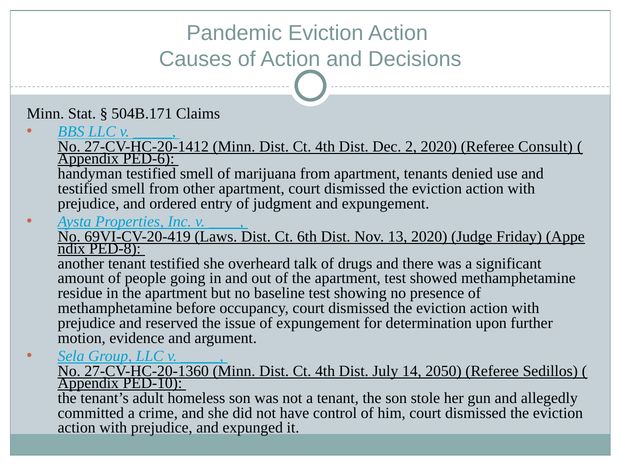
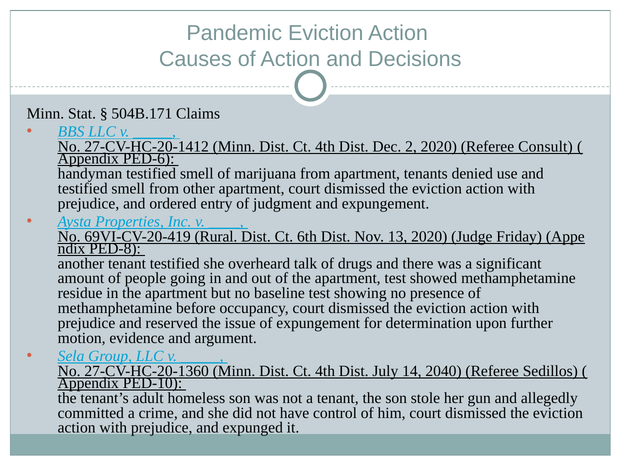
Laws: Laws -> Rural
2050: 2050 -> 2040
